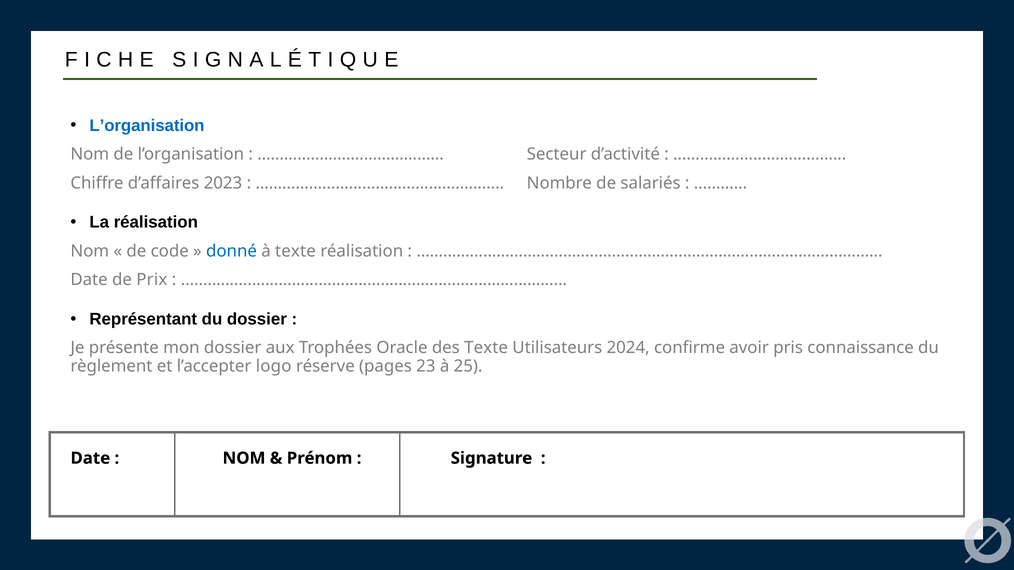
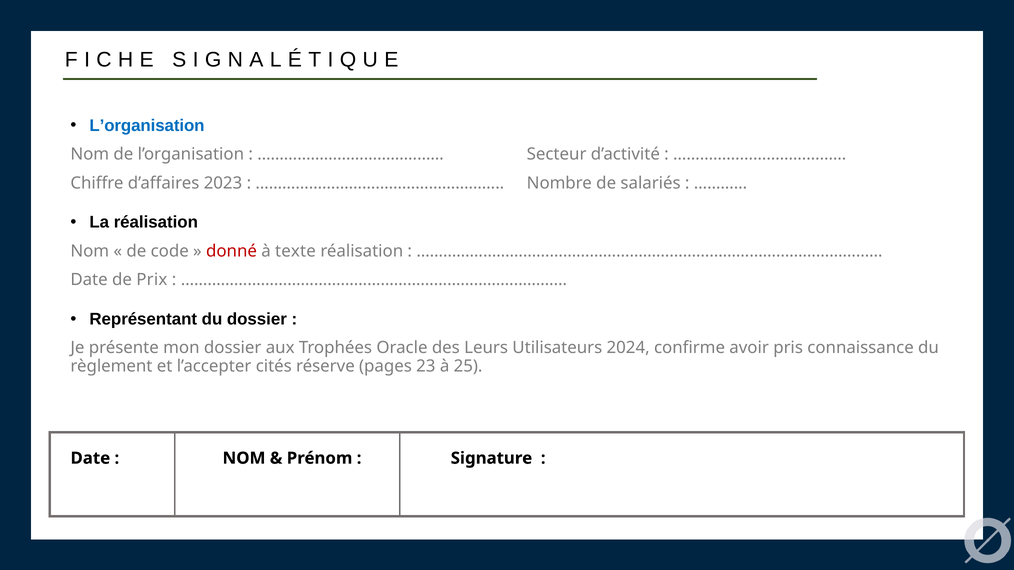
donné colour: blue -> red
des Texte: Texte -> Leurs
logo: logo -> cités
